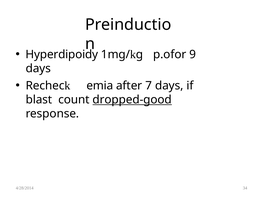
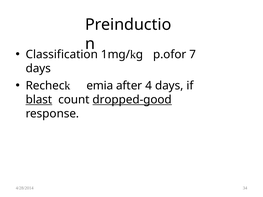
Hyperdipoidy: Hyperdipoidy -> Classification
9: 9 -> 7
7: 7 -> 4
blast underline: none -> present
